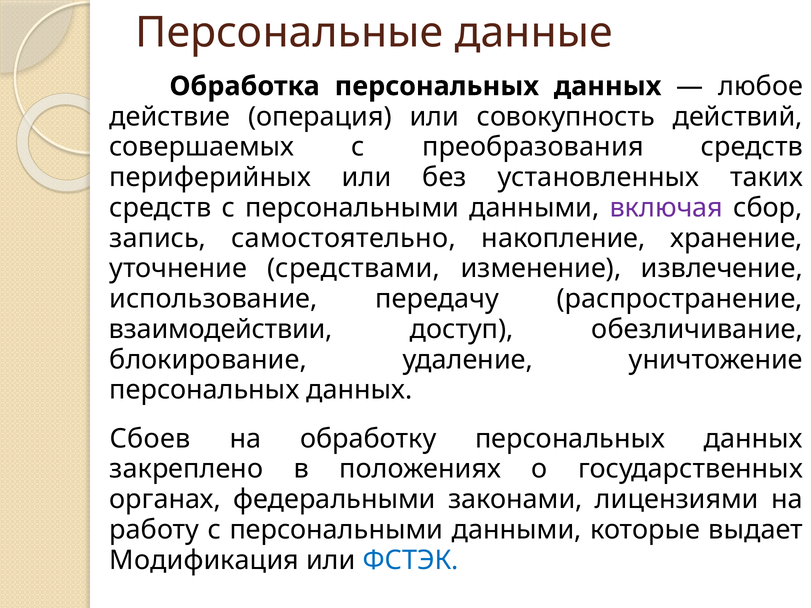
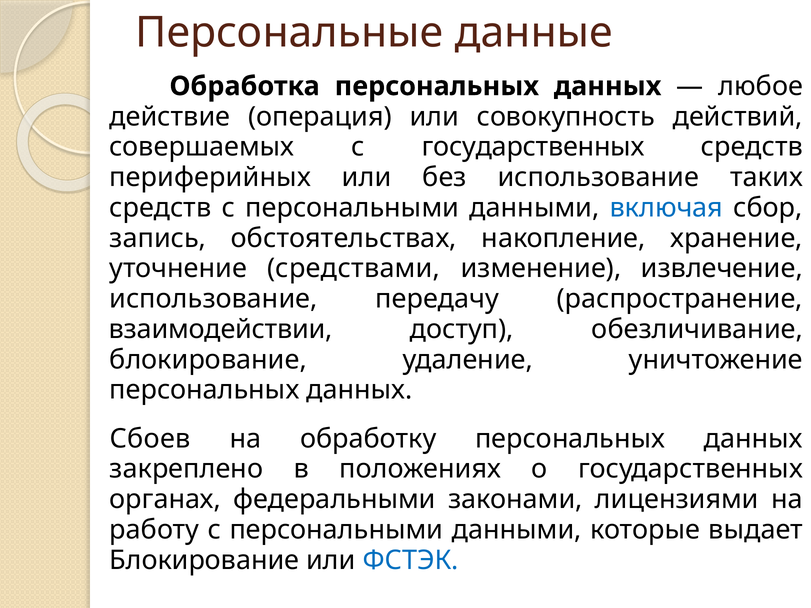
с преобразования: преобразования -> государственных
без установленных: установленных -> использование
включая colour: purple -> blue
самостоятельно: самостоятельно -> обстоятельствах
Модификация at (204, 560): Модификация -> Блокирование
